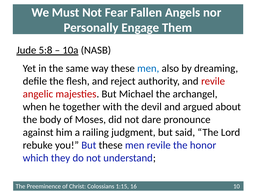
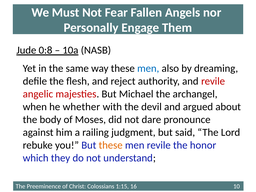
5:8: 5:8 -> 0:8
together: together -> whether
these at (111, 145) colour: black -> orange
